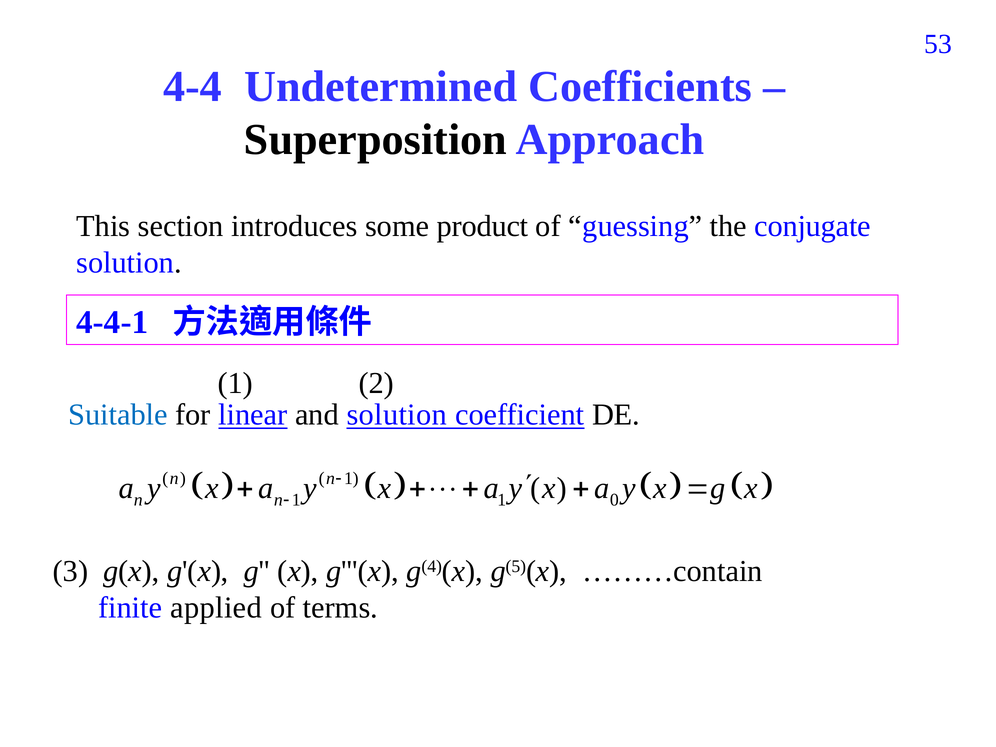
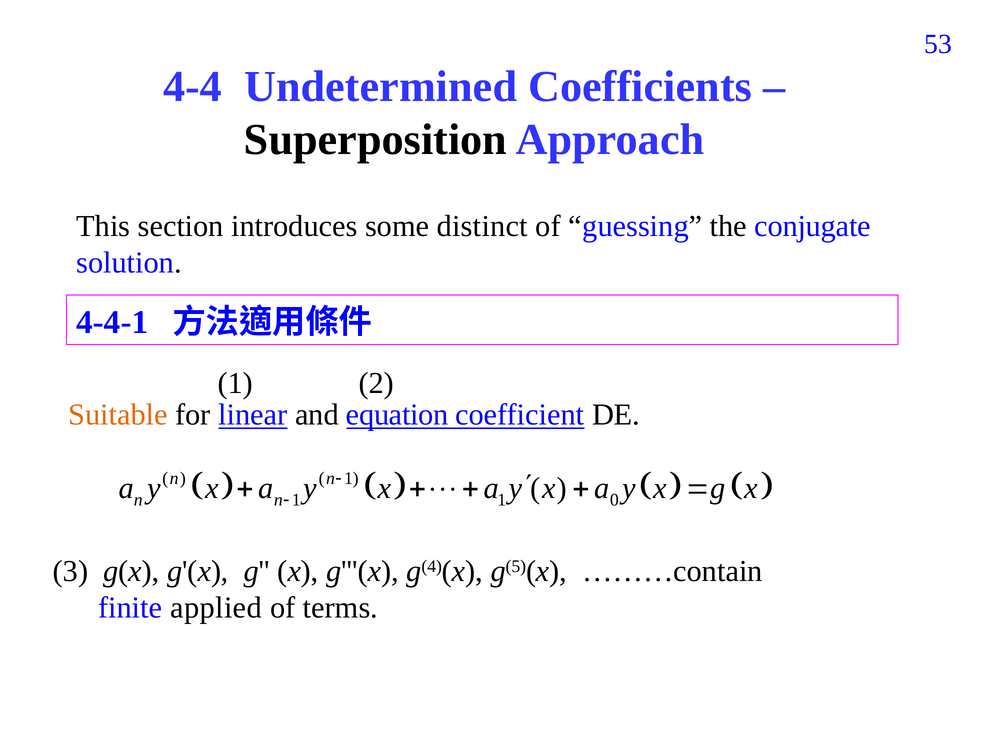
product: product -> distinct
Suitable colour: blue -> orange
and solution: solution -> equation
